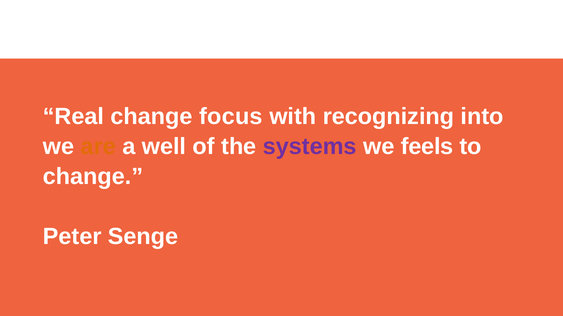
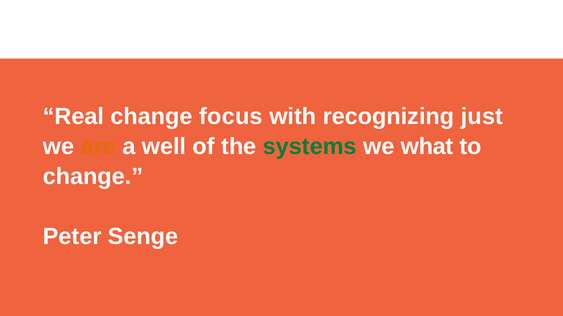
into: into -> just
systems colour: purple -> green
feels: feels -> what
